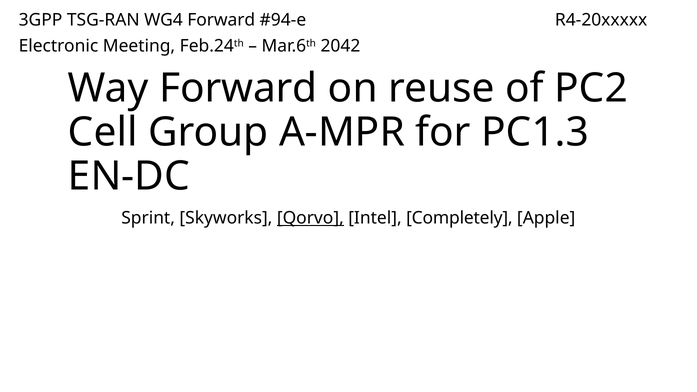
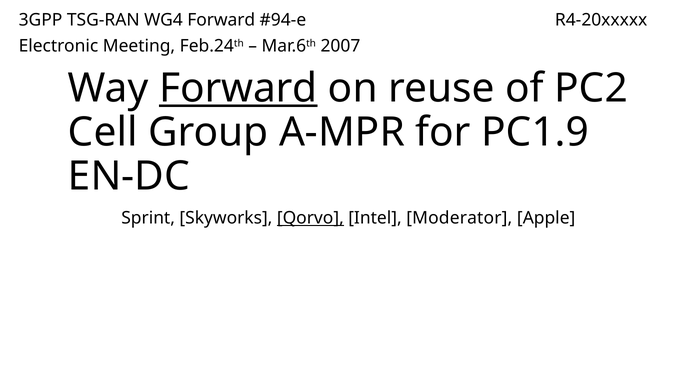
2042: 2042 -> 2007
Forward at (238, 88) underline: none -> present
PC1.3: PC1.3 -> PC1.9
Completely: Completely -> Moderator
